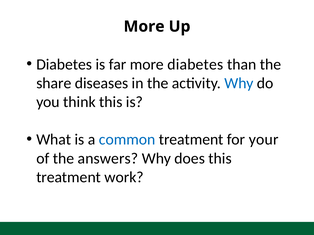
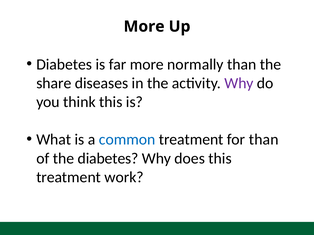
more diabetes: diabetes -> normally
Why at (239, 83) colour: blue -> purple
for your: your -> than
the answers: answers -> diabetes
